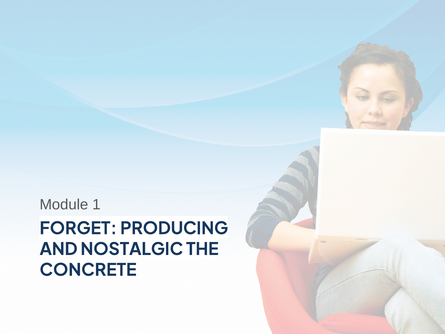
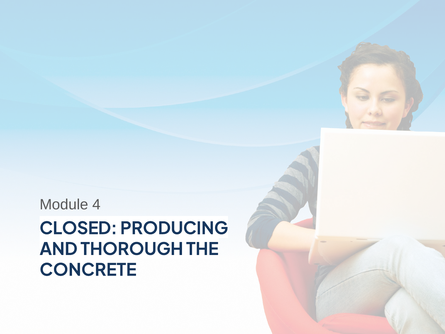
1: 1 -> 4
FORGET: FORGET -> CLOSED
NOSTALGIC: NOSTALGIC -> THOROUGH
